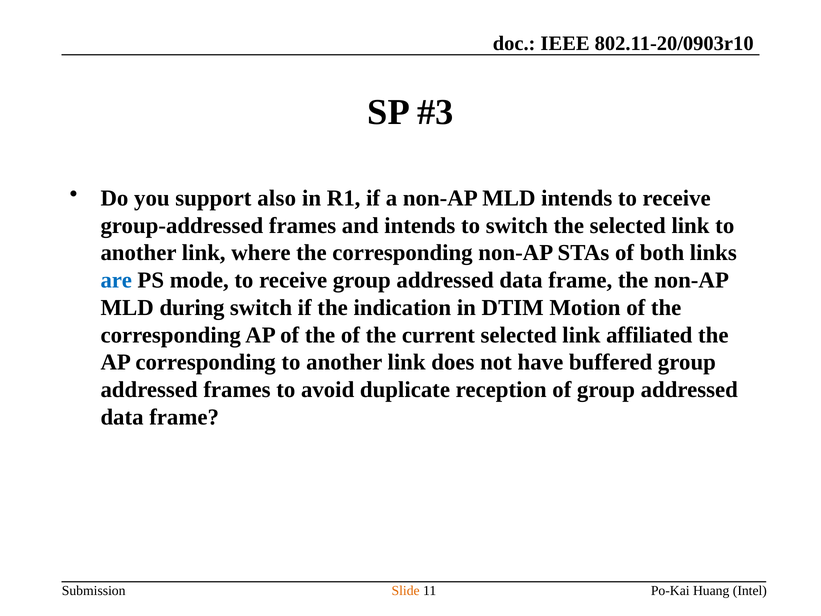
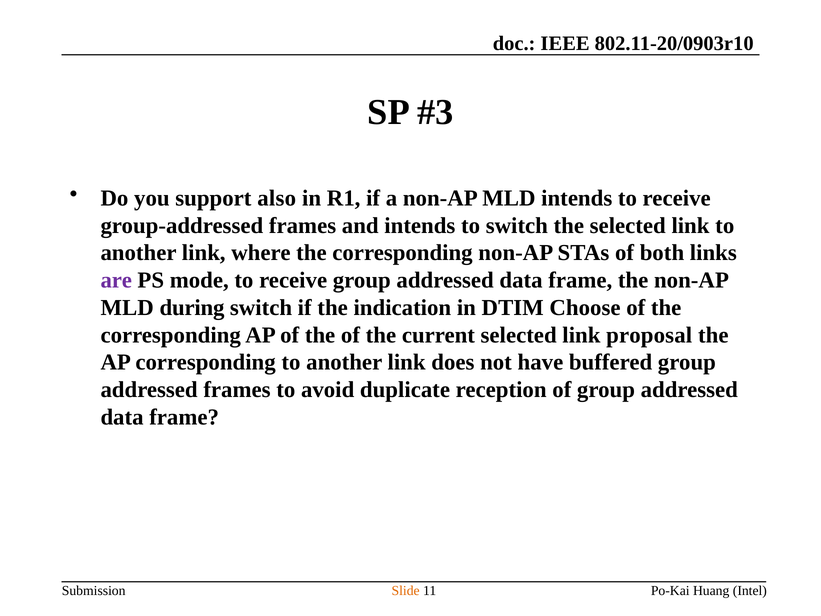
are colour: blue -> purple
Motion: Motion -> Choose
affiliated: affiliated -> proposal
